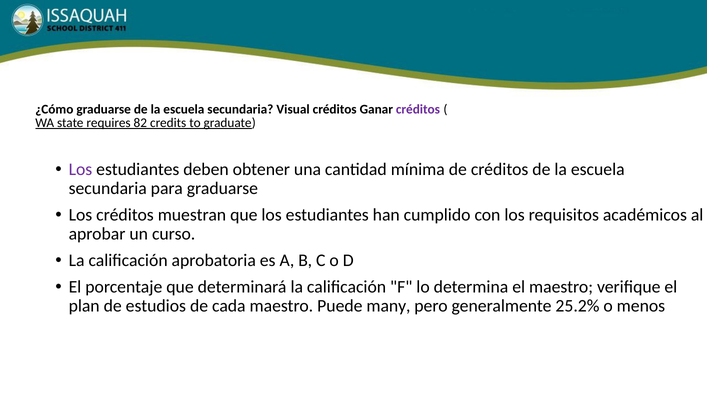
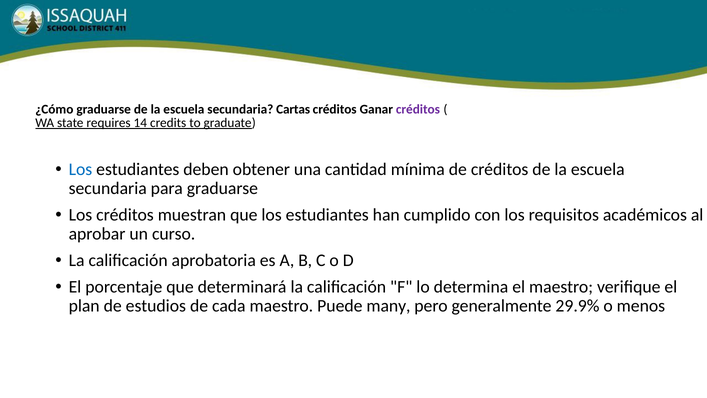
Visual: Visual -> Cartas
82: 82 -> 14
Los at (80, 169) colour: purple -> blue
25.2%: 25.2% -> 29.9%
